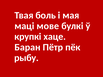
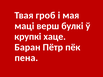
боль: боль -> гроб
мове: мове -> верш
рыбу: рыбу -> пена
